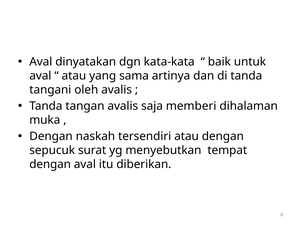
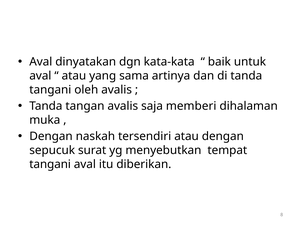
dengan at (50, 165): dengan -> tangani
